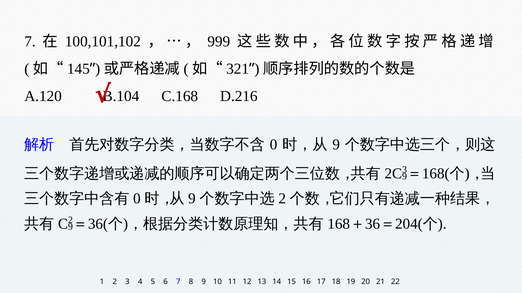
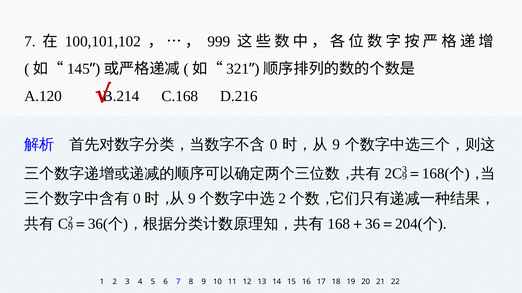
B.104: B.104 -> B.214
